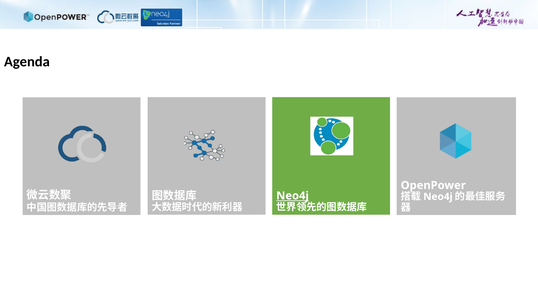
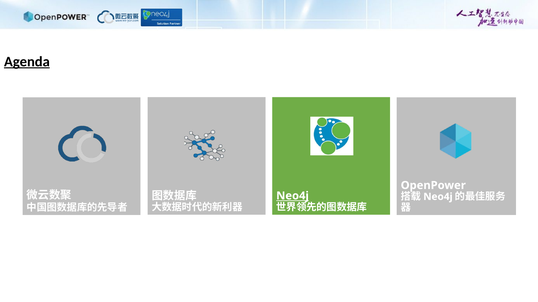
Agenda underline: none -> present
